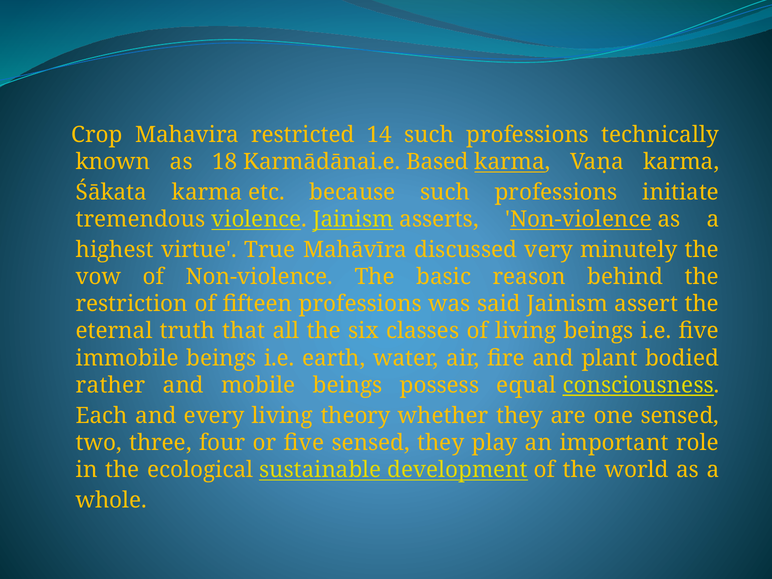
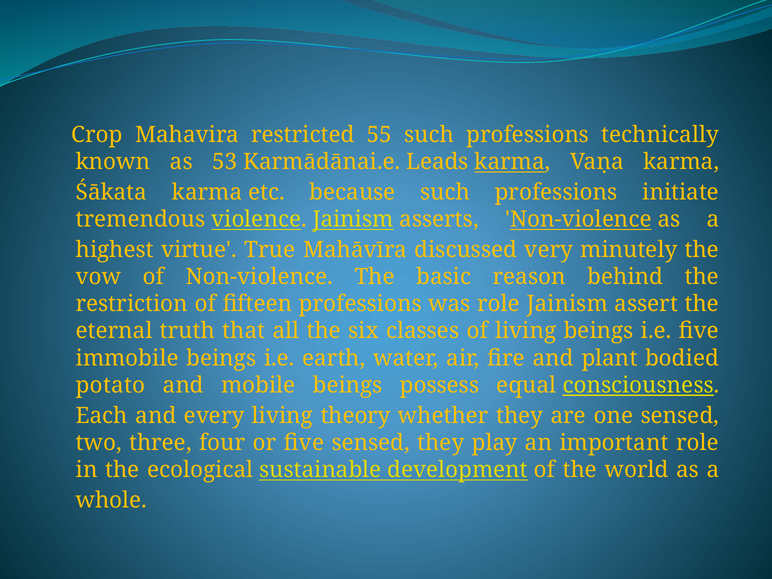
14: 14 -> 55
18: 18 -> 53
Based: Based -> Leads
was said: said -> role
rather: rather -> potato
